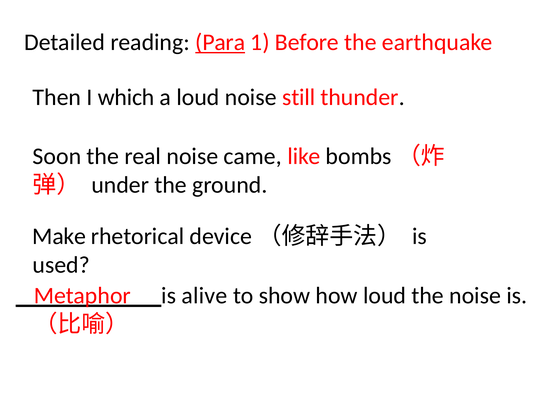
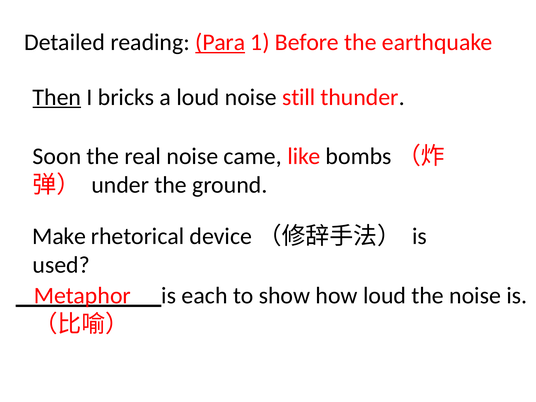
Then underline: none -> present
which: which -> bricks
alive: alive -> each
